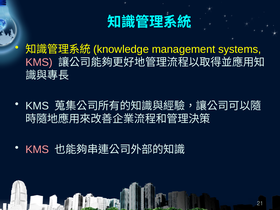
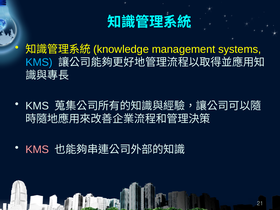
KMS at (39, 62) colour: pink -> light blue
